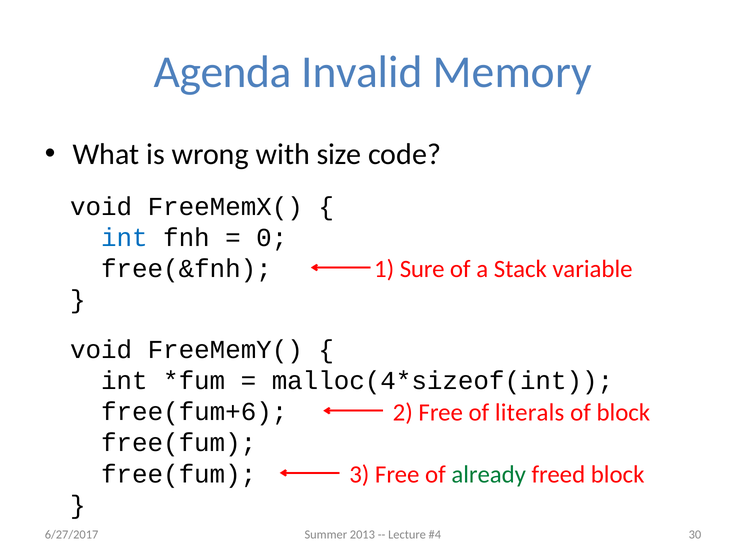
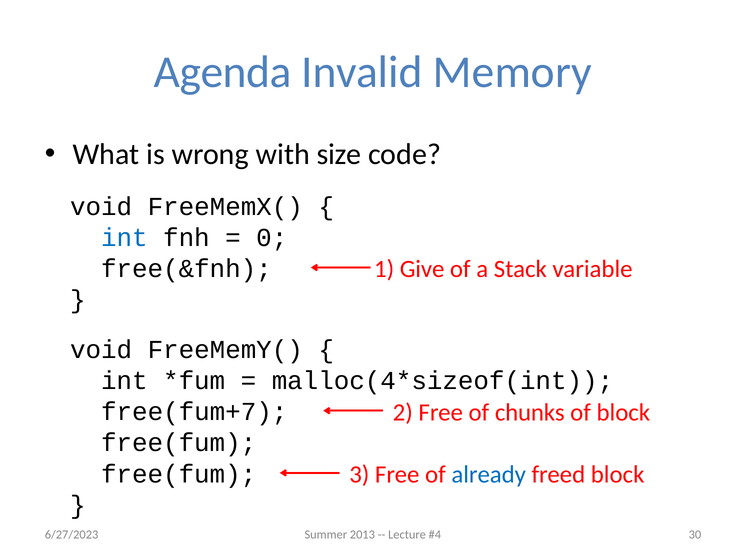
Sure: Sure -> Give
free(fum+6: free(fum+6 -> free(fum+7
literals: literals -> chunks
already colour: green -> blue
6/27/2017: 6/27/2017 -> 6/27/2023
